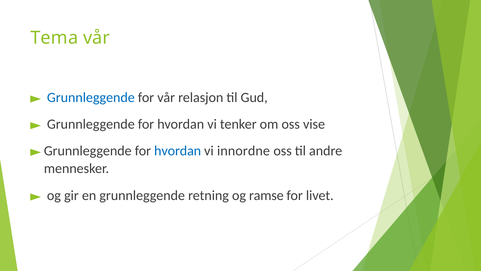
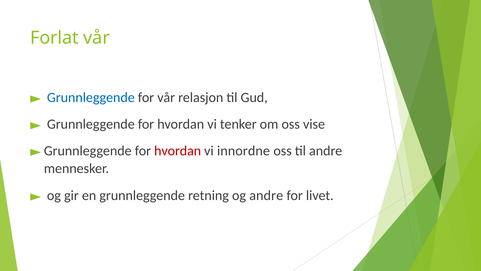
Tema: Tema -> Forlat
hvordan at (178, 151) colour: blue -> red
og ramse: ramse -> andre
